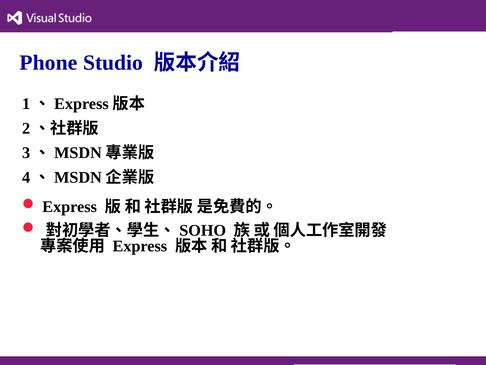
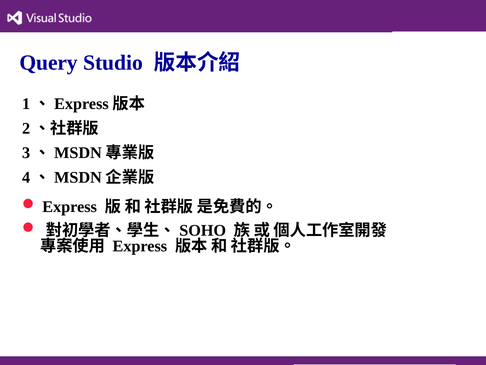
Phone: Phone -> Query
